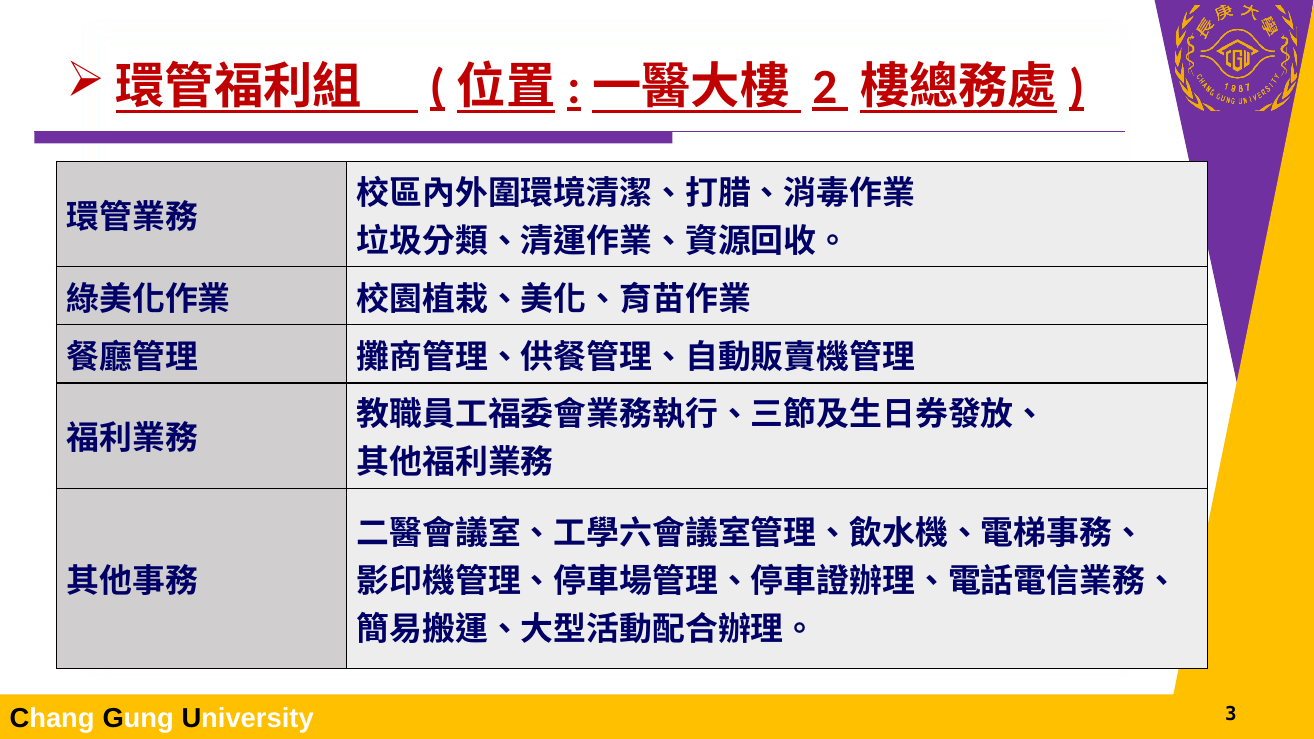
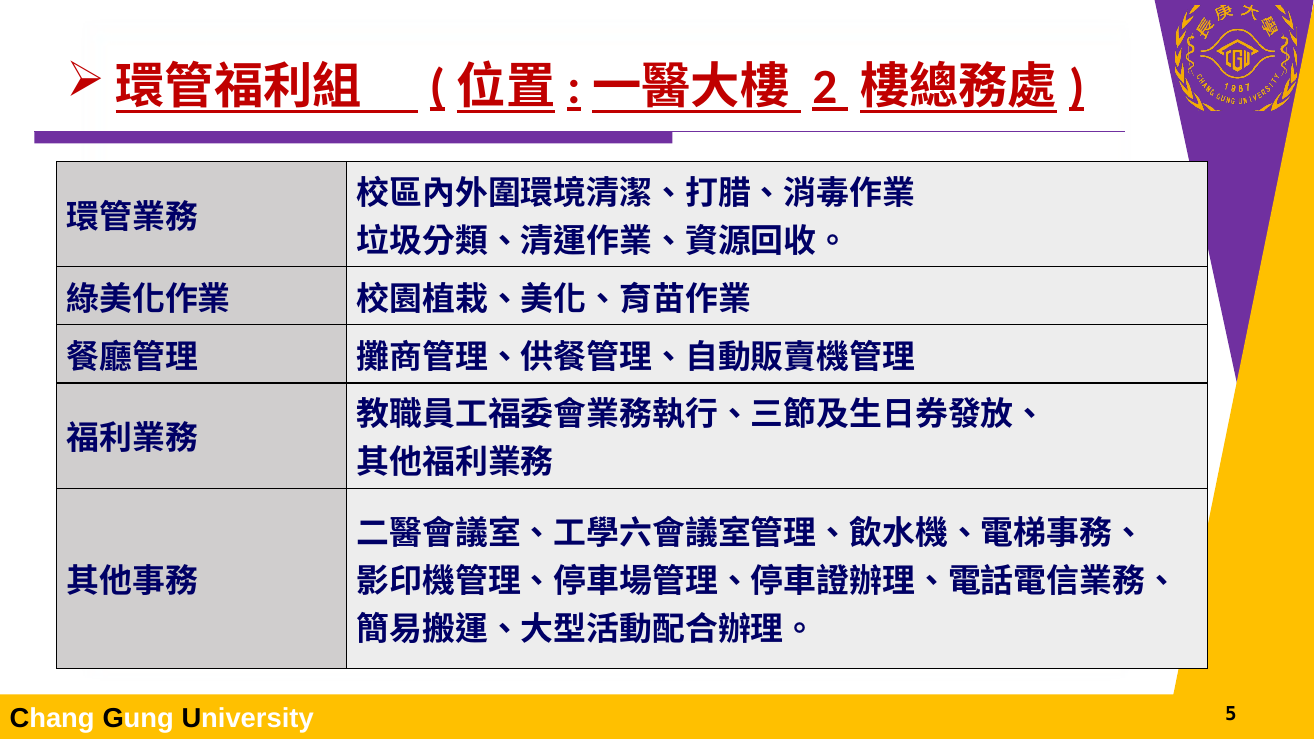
3: 3 -> 5
